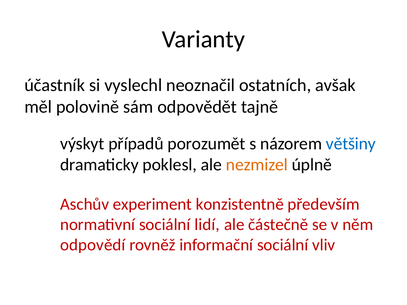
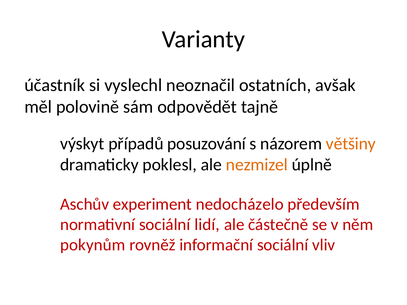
porozumět: porozumět -> posuzování
většiny colour: blue -> orange
konzistentně: konzistentně -> nedocházelo
odpovědí: odpovědí -> pokynům
